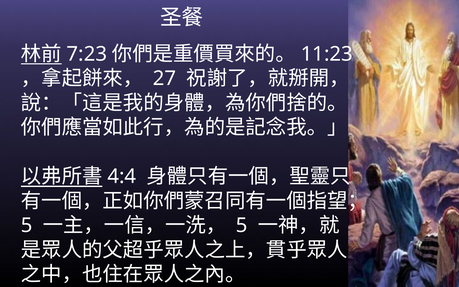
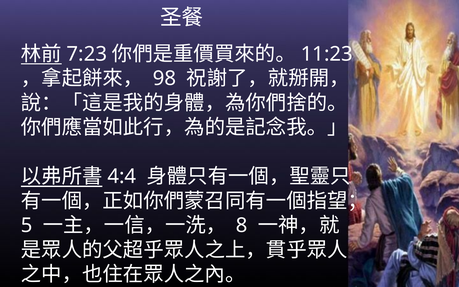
27: 27 -> 98
5 at (242, 225): 5 -> 8
